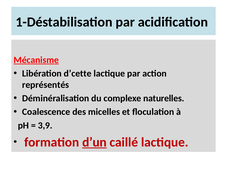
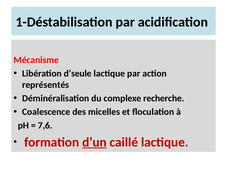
Mécanisme underline: present -> none
d’cette: d’cette -> d’seule
naturelles: naturelles -> recherche
3,9: 3,9 -> 7,6
